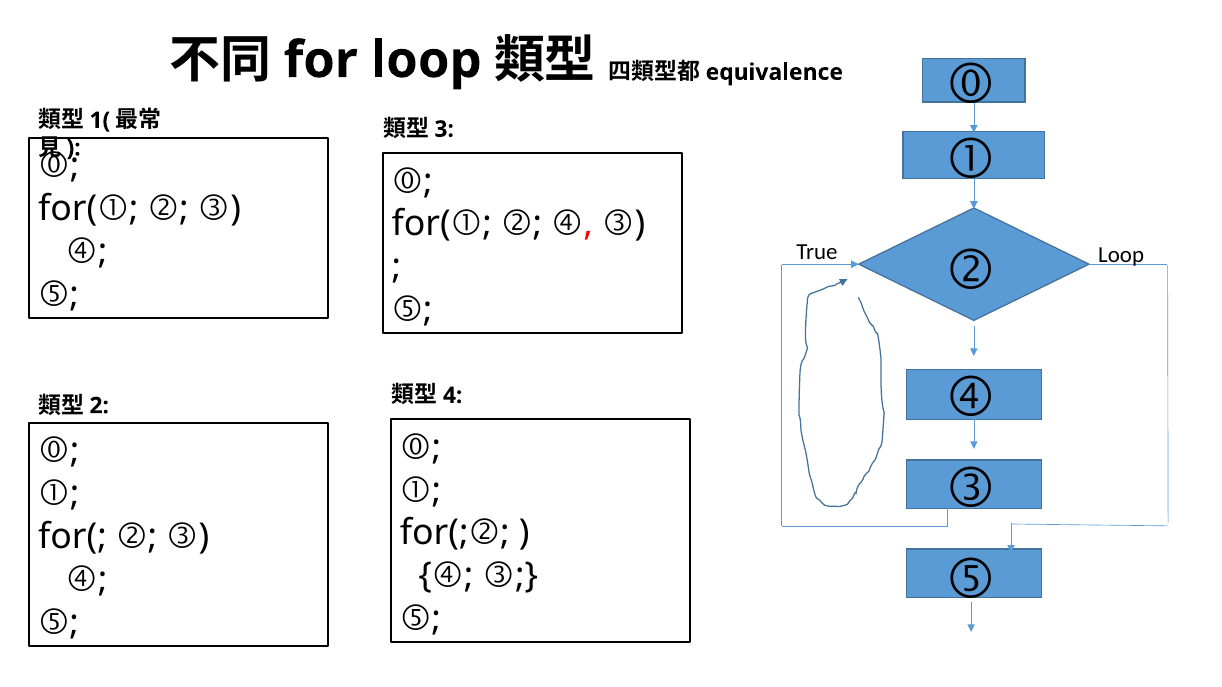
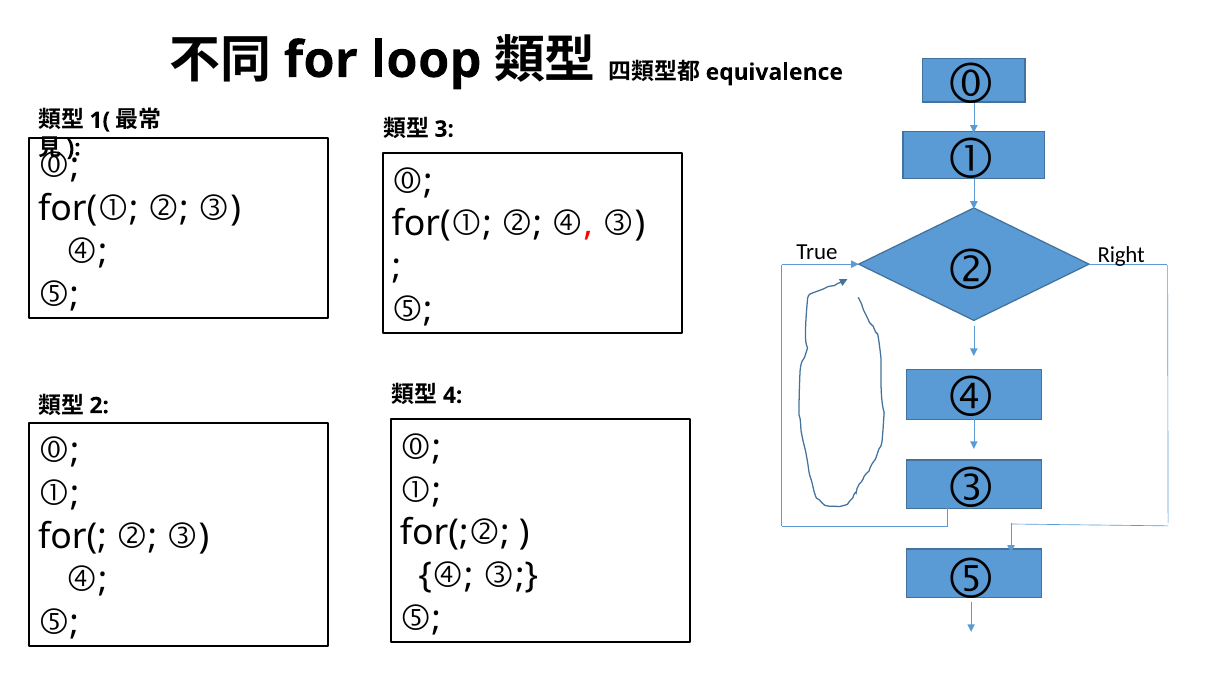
Loop at (1121, 255): Loop -> Right
